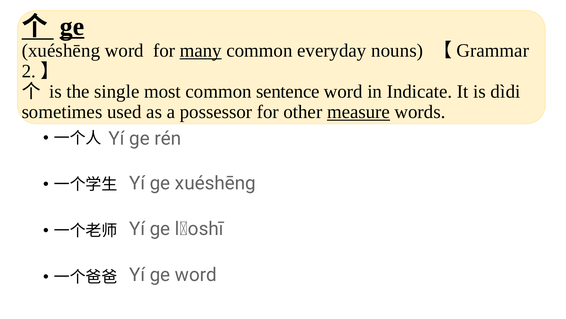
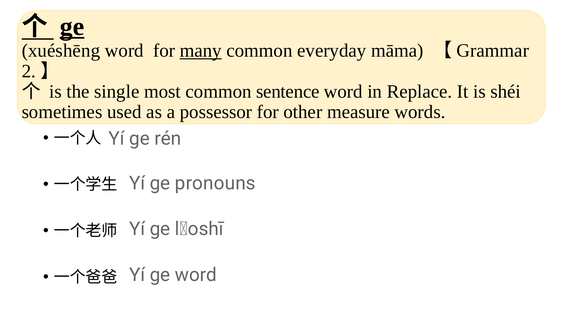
nouns: nouns -> māma
Indicate: Indicate -> Replace
dìdi: dìdi -> shéi
measure underline: present -> none
Yí ge xuéshēng: xuéshēng -> pronouns
